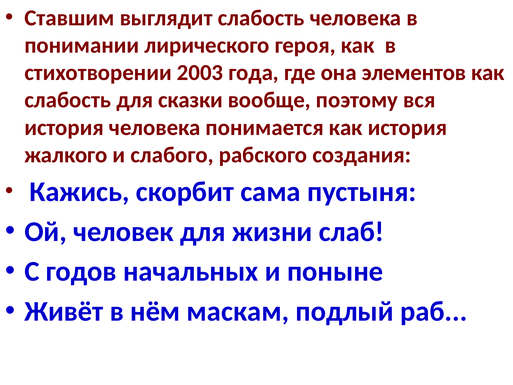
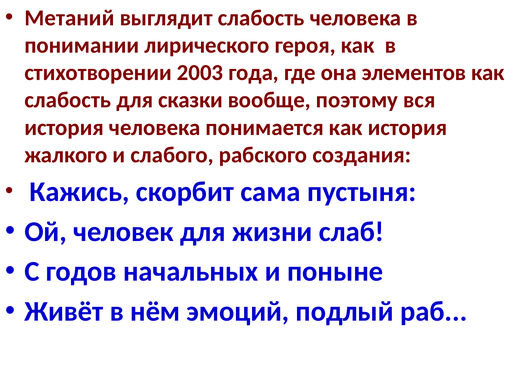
Ставшим: Ставшим -> Метаний
маскам: маскам -> эмоций
